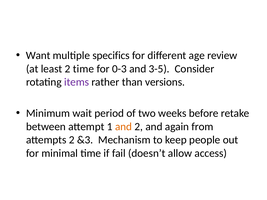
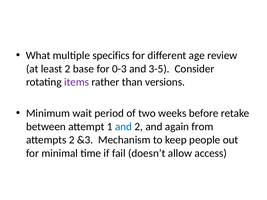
Want: Want -> What
2 time: time -> base
and at (124, 127) colour: orange -> blue
